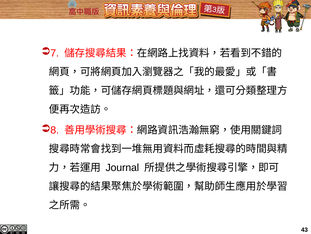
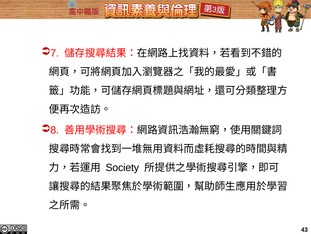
Journal: Journal -> Society
